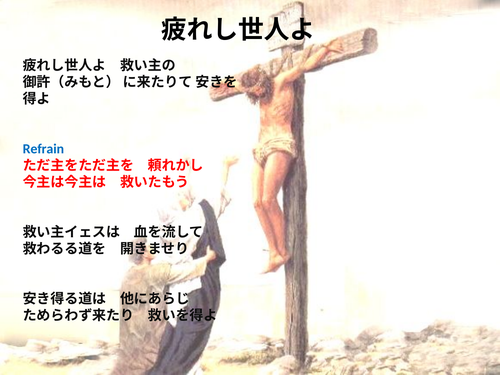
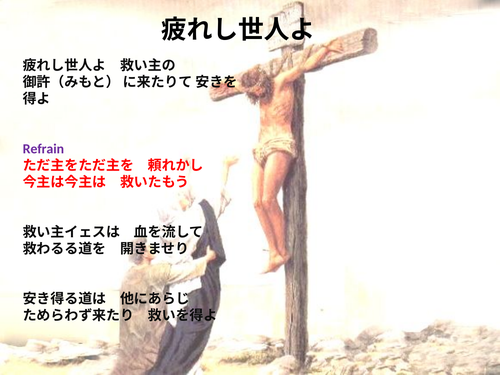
Refrain colour: blue -> purple
